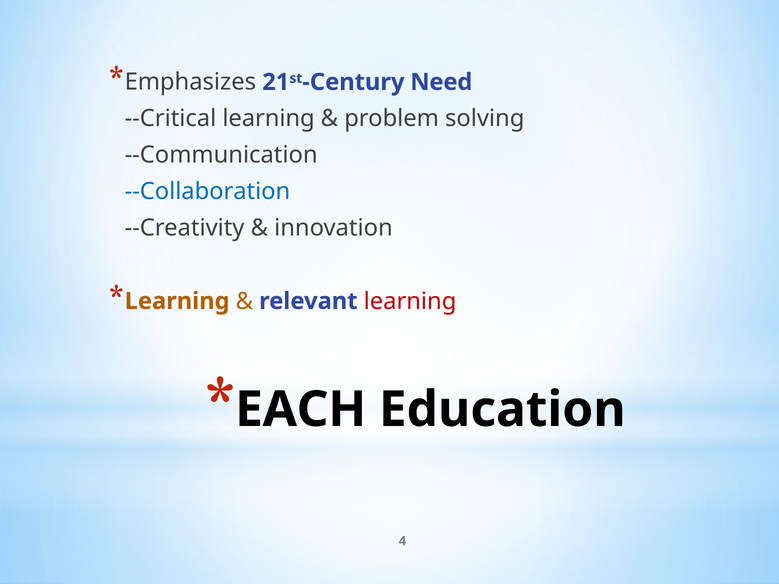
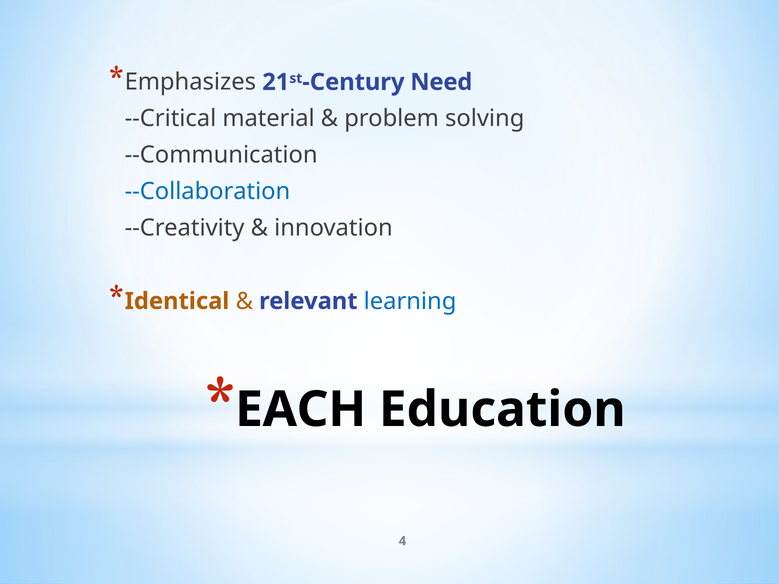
--Critical learning: learning -> material
Learning at (177, 301): Learning -> Identical
learning at (410, 301) colour: red -> blue
